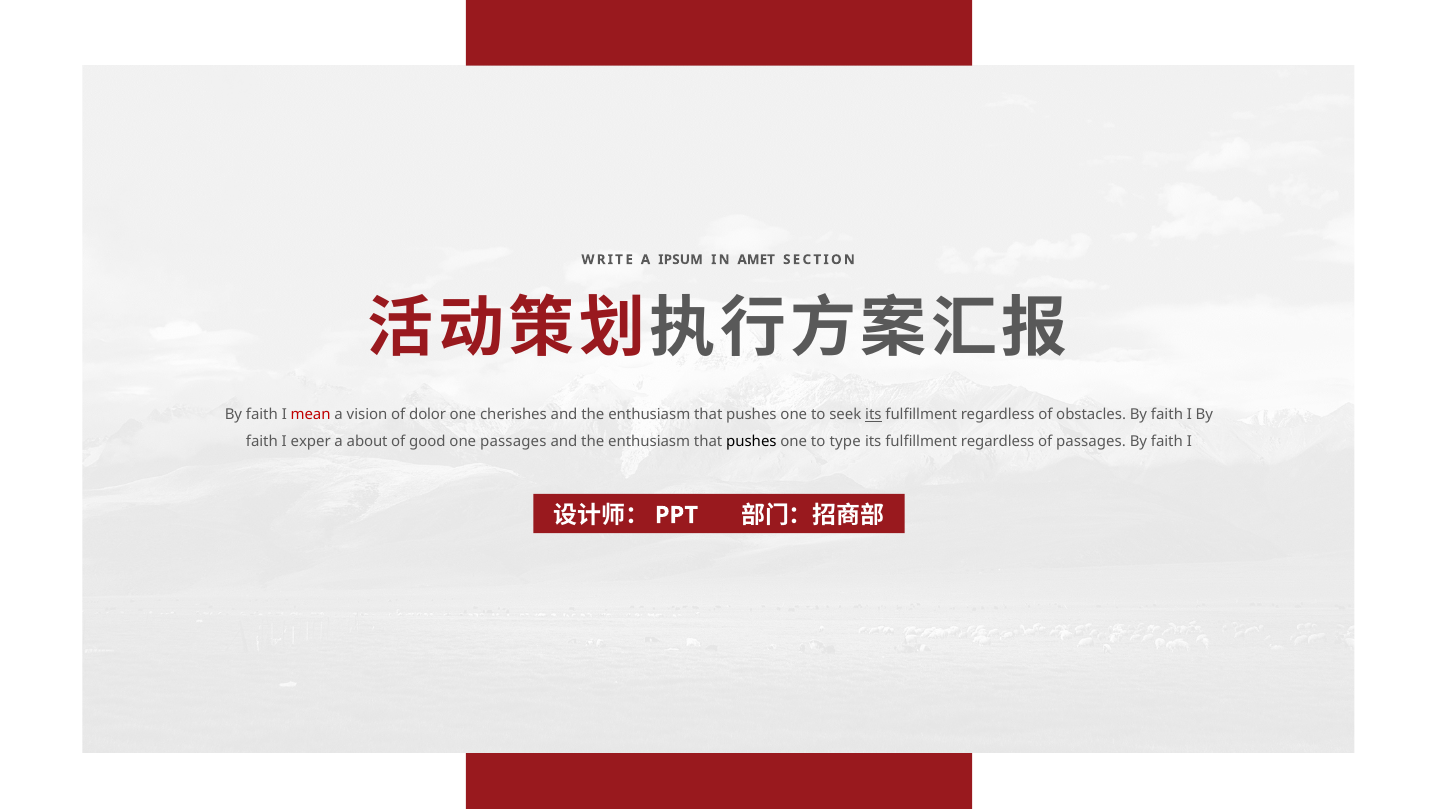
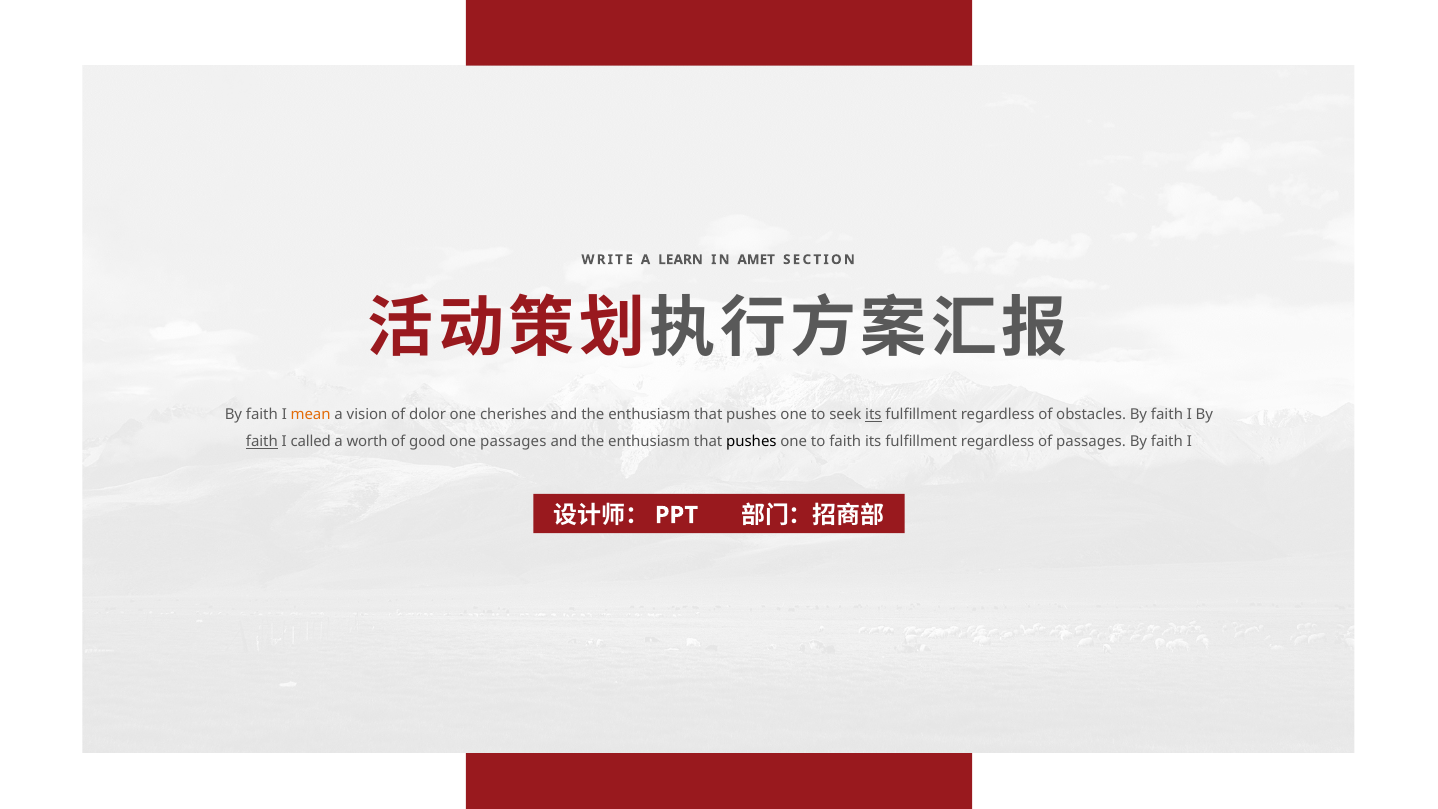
IPSUM: IPSUM -> LEARN
mean colour: red -> orange
faith at (262, 442) underline: none -> present
exper: exper -> called
about: about -> worth
to type: type -> faith
